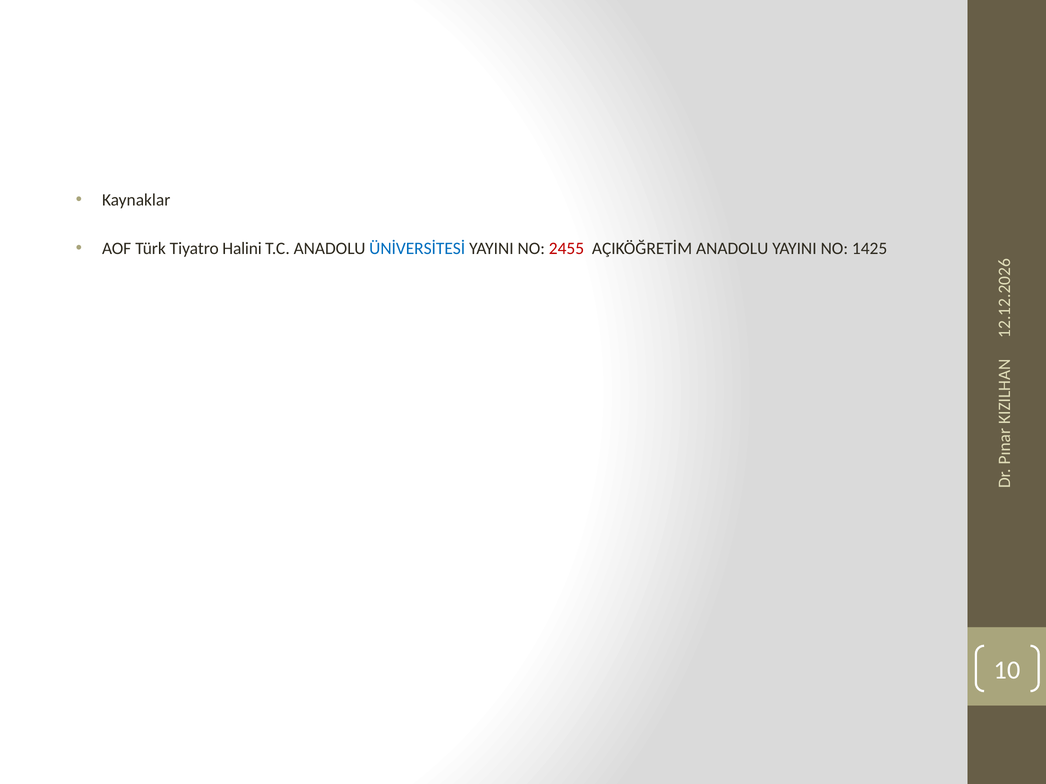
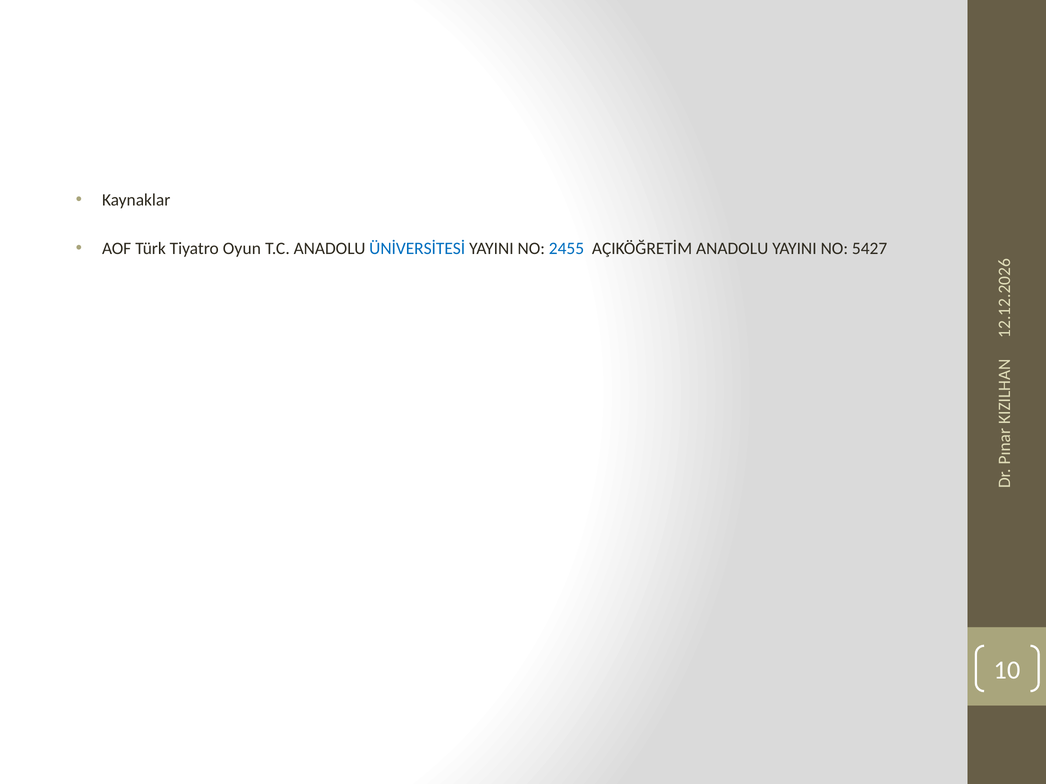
Halini: Halini -> Oyun
2455 colour: red -> blue
1425: 1425 -> 5427
